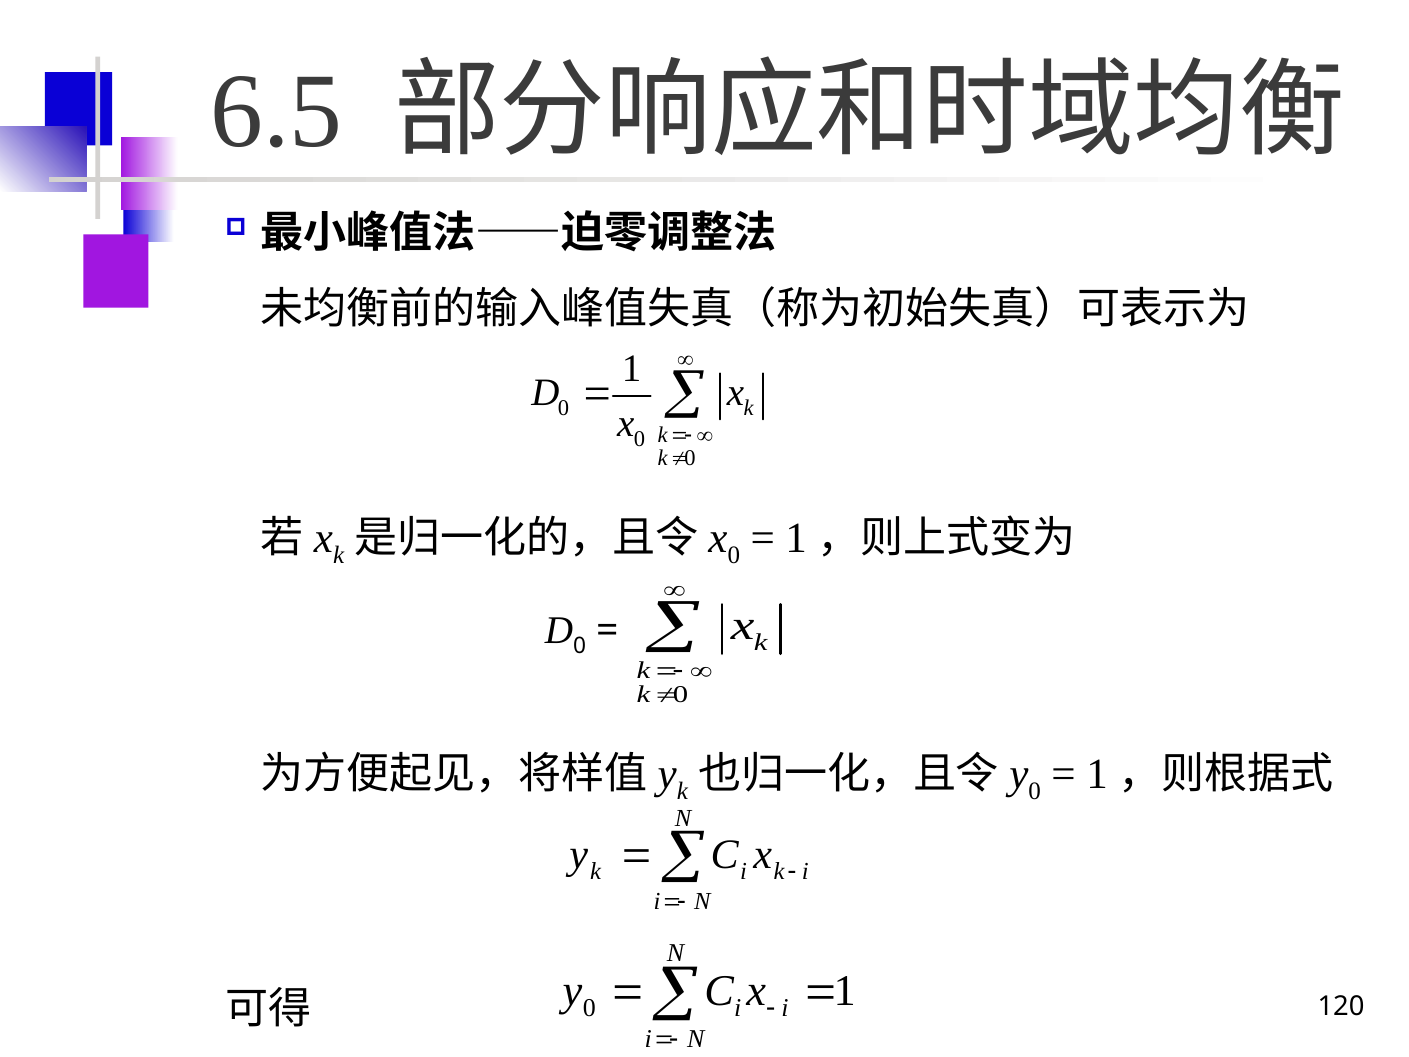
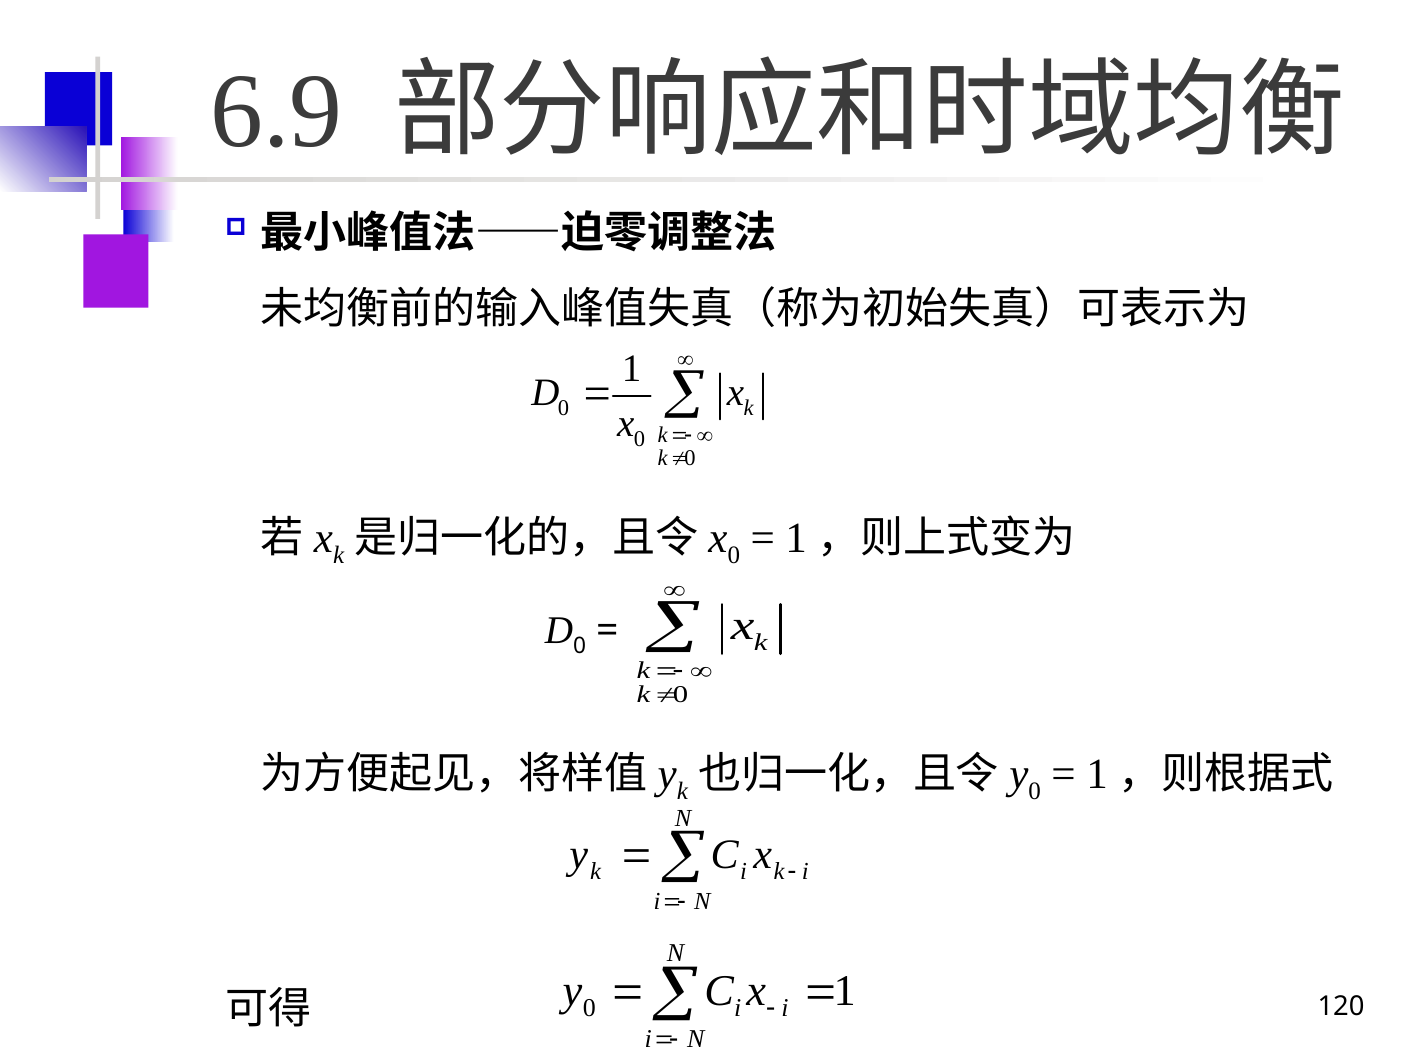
6.5: 6.5 -> 6.9
